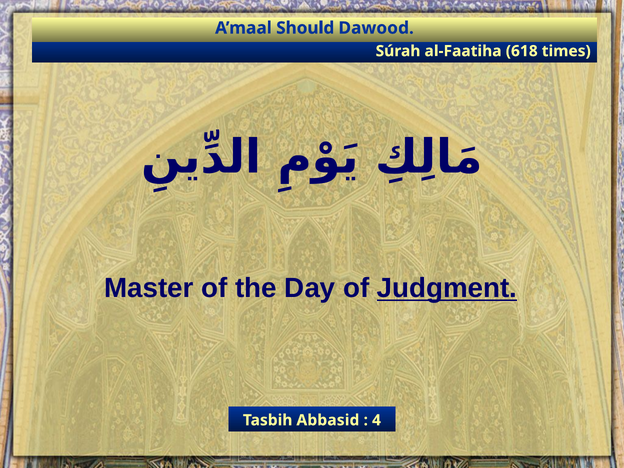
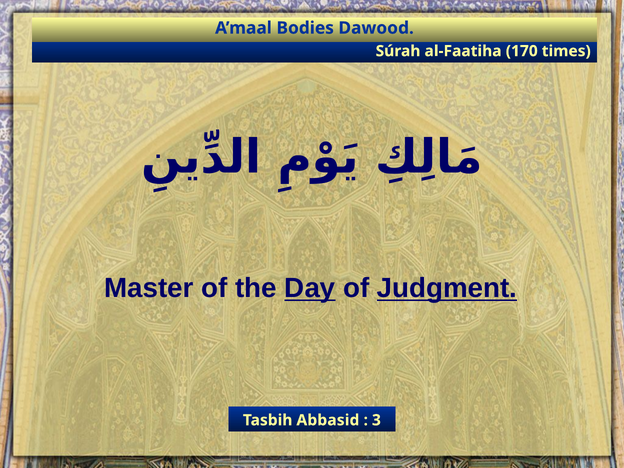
Should: Should -> Bodies
618: 618 -> 170
Day underline: none -> present
4: 4 -> 3
